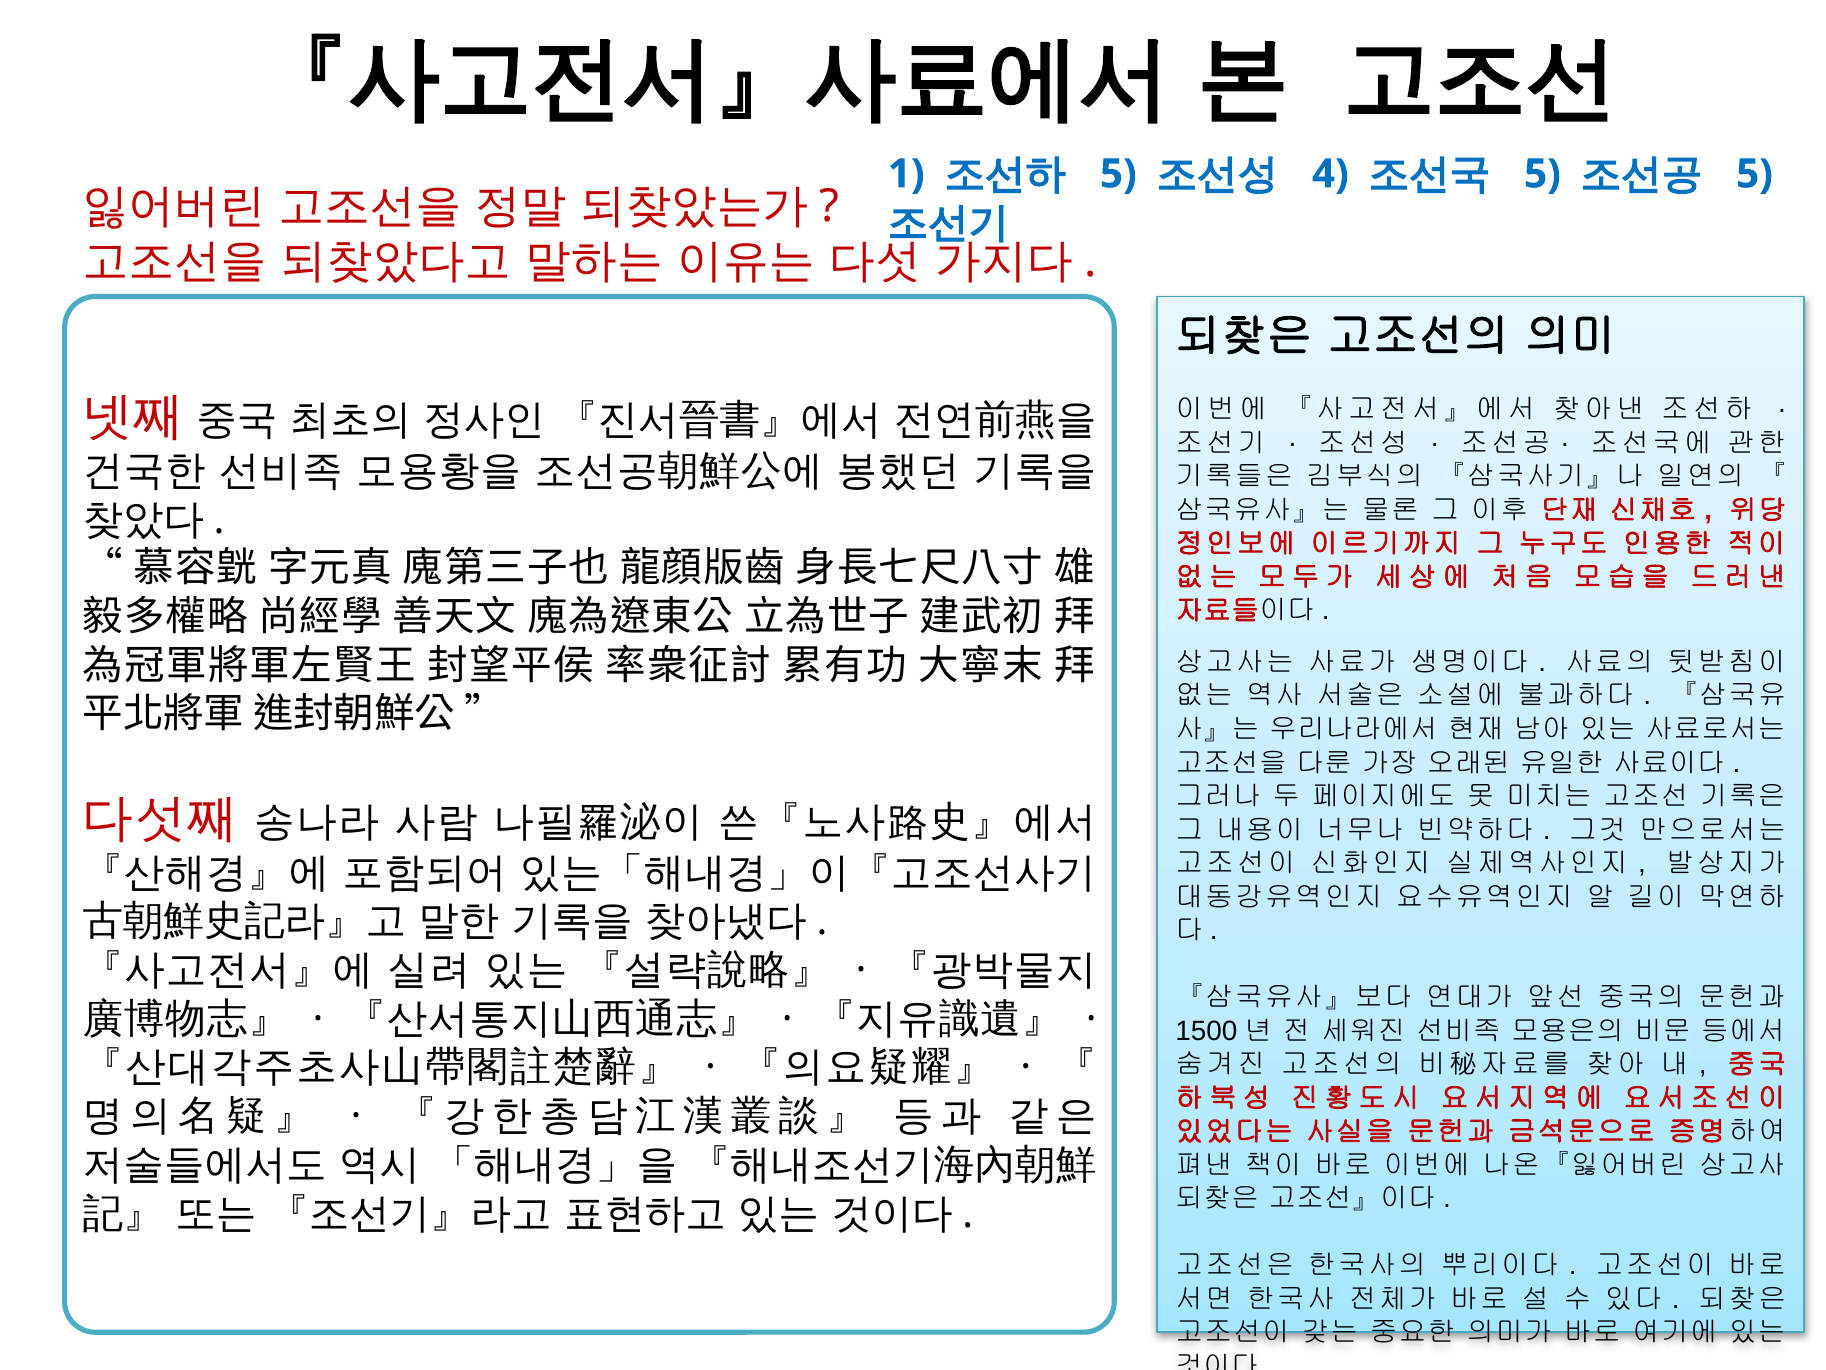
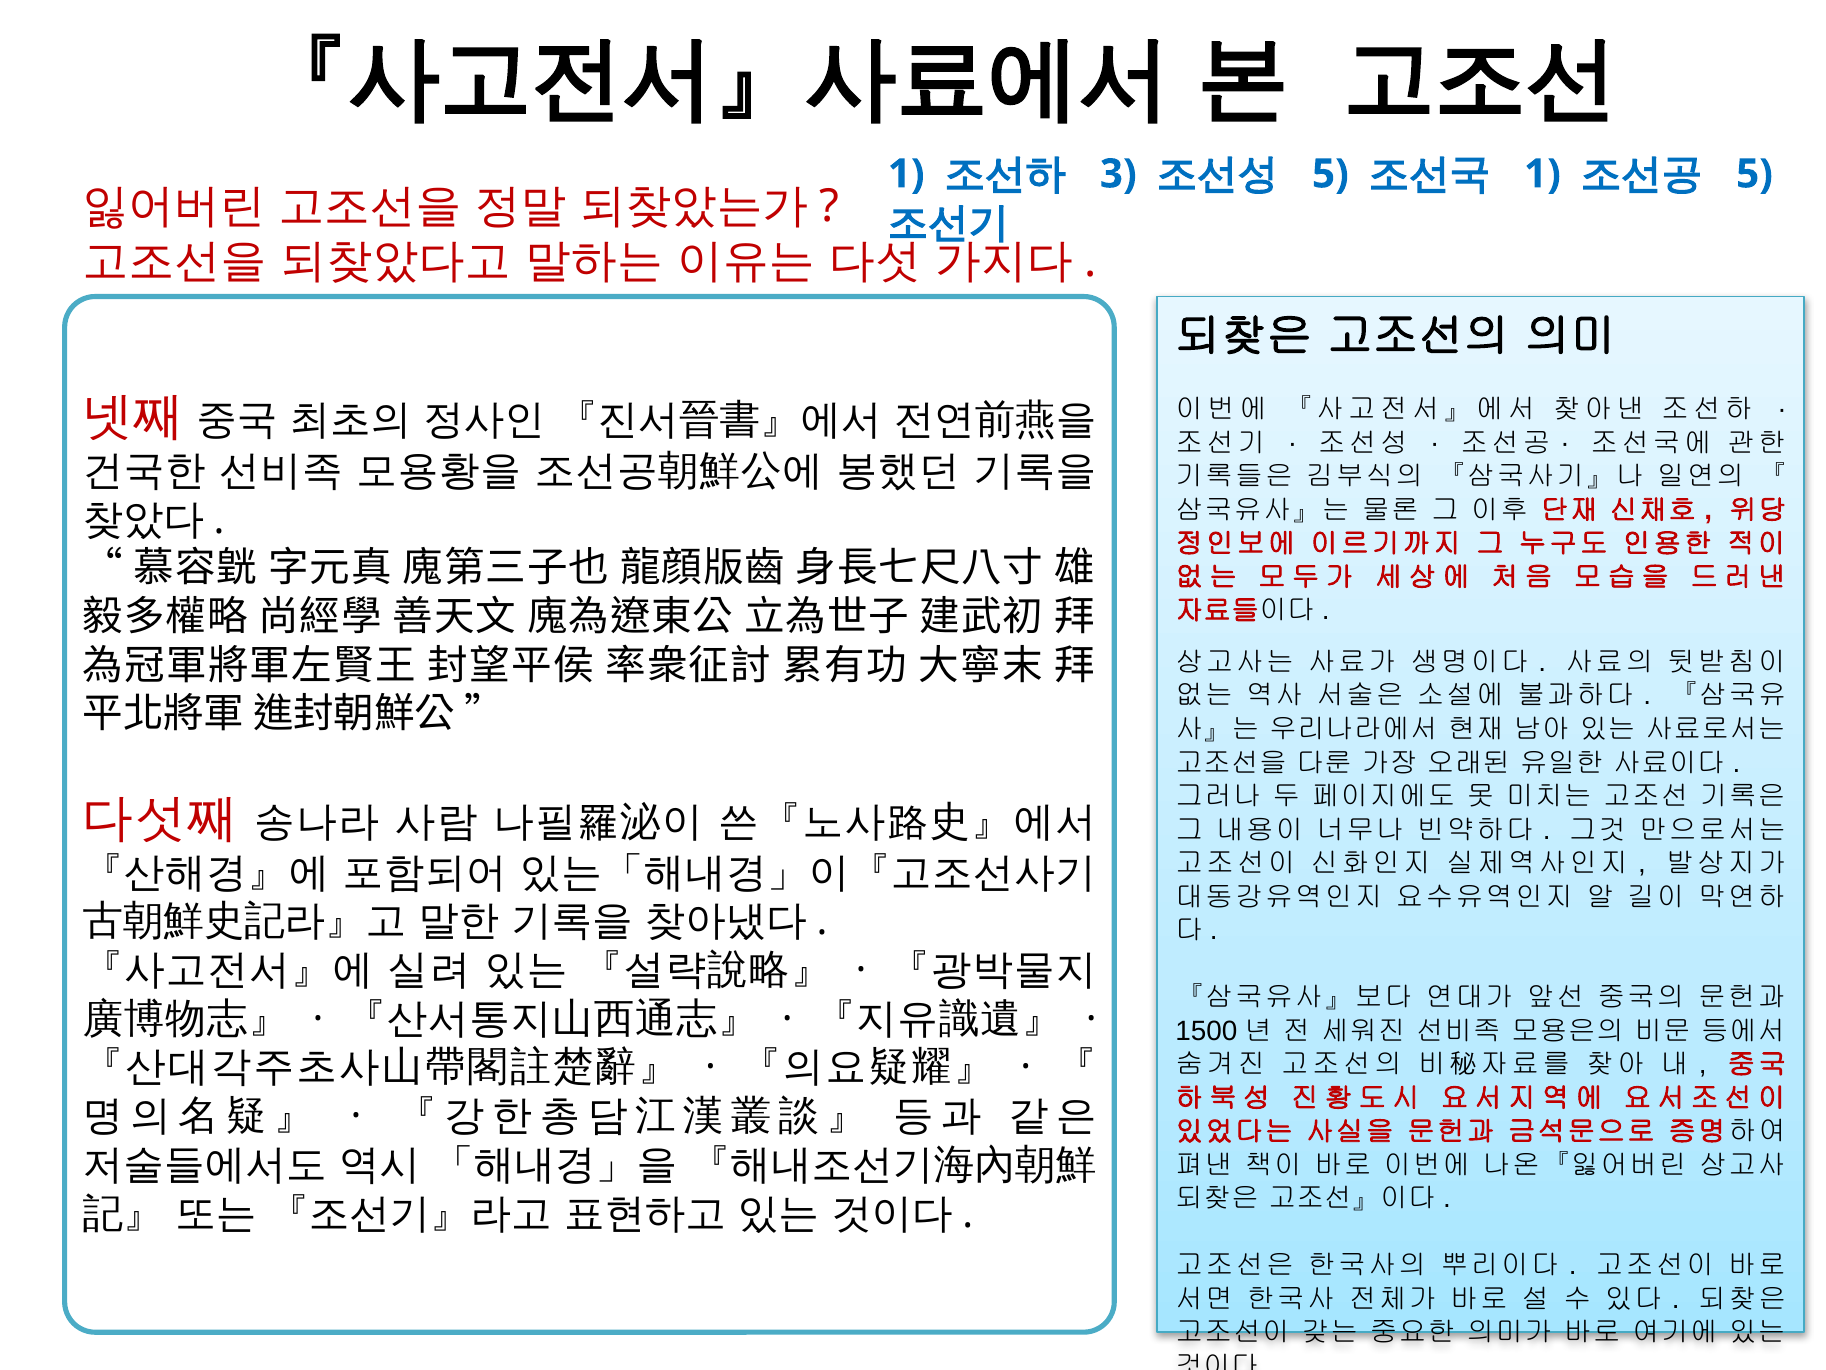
5 at (1118, 174): 5 -> 3
4 at (1330, 174): 4 -> 5
5 at (1542, 174): 5 -> 1
